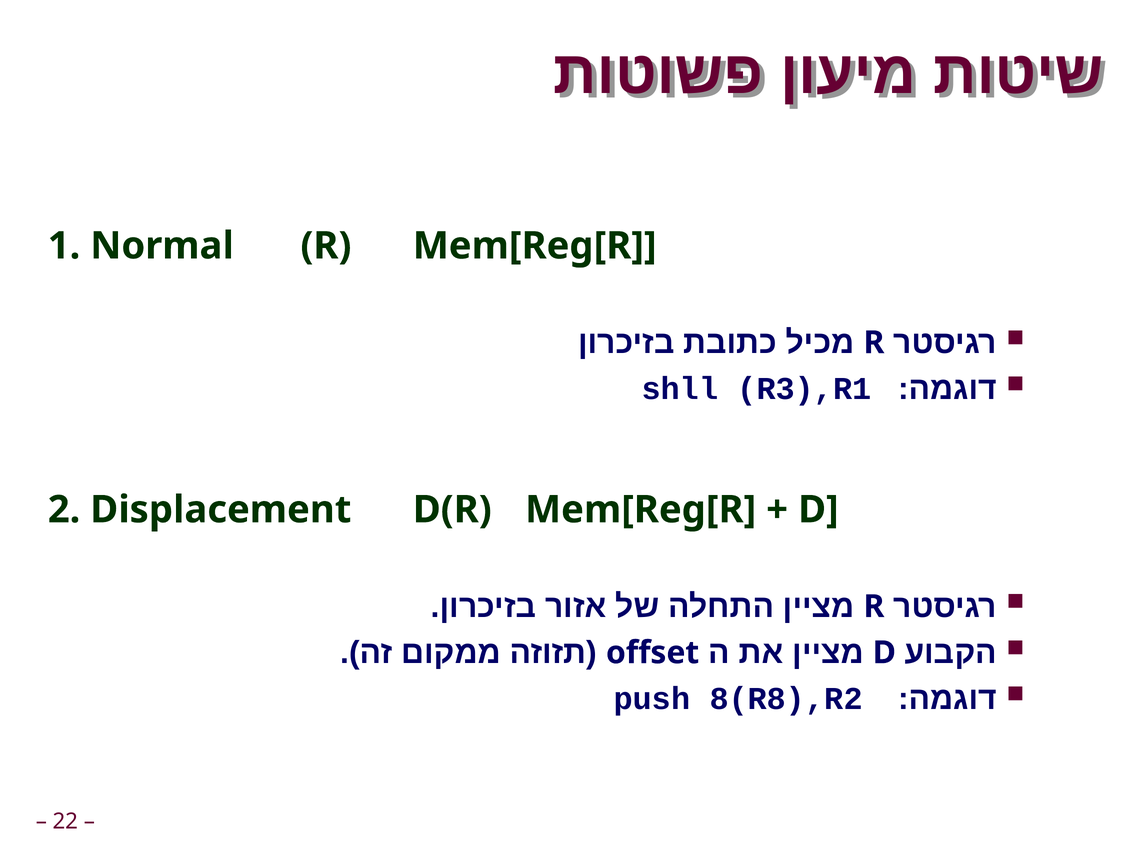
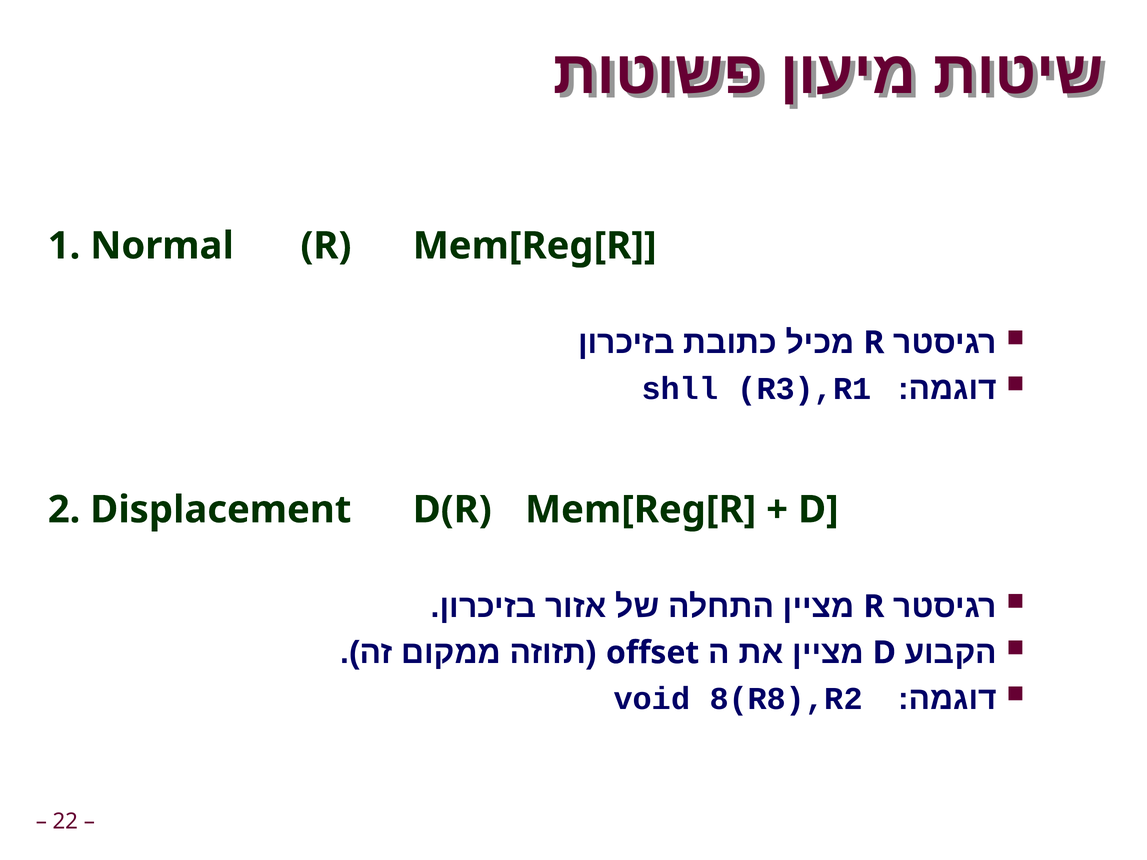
push: push -> void
